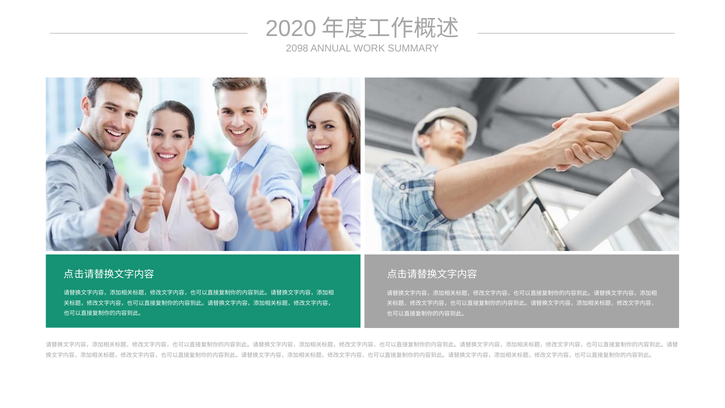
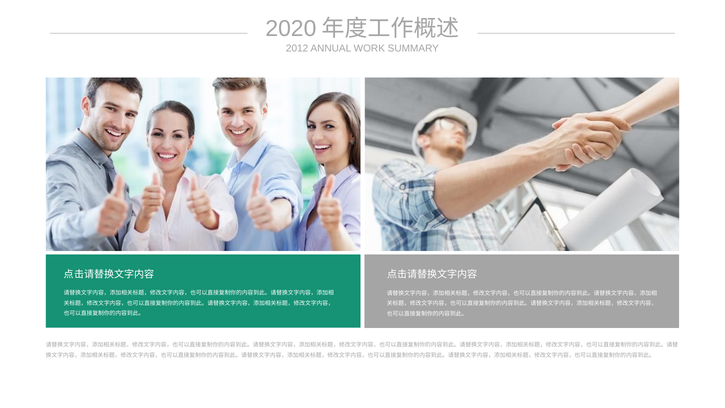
2098: 2098 -> 2012
